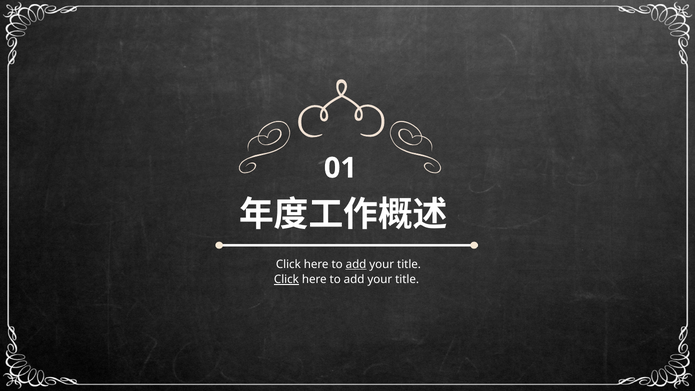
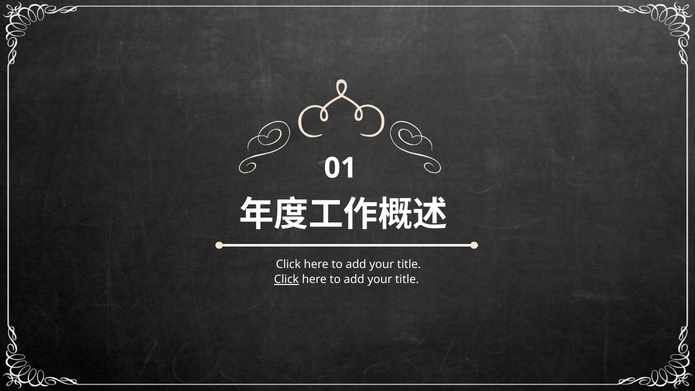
add at (356, 264) underline: present -> none
